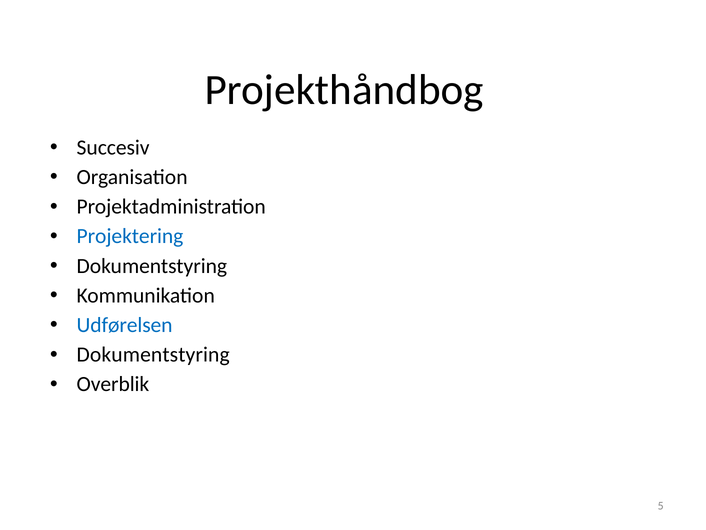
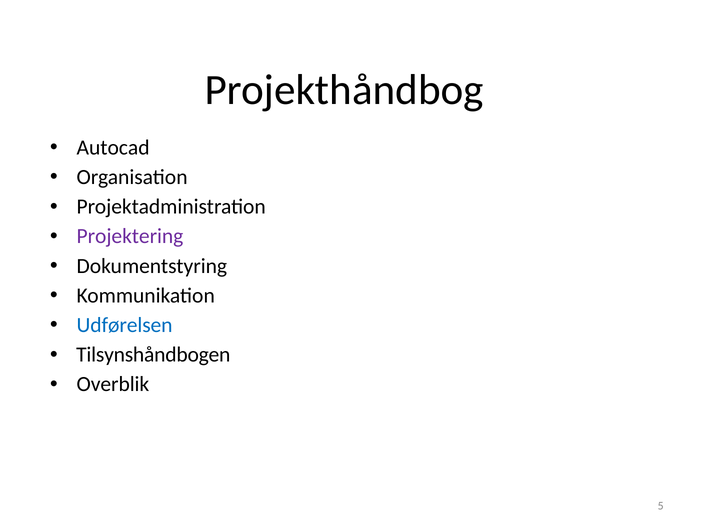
Succesiv: Succesiv -> Autocad
Projektering colour: blue -> purple
Dokumentstyring at (153, 354): Dokumentstyring -> Tilsynshåndbogen
